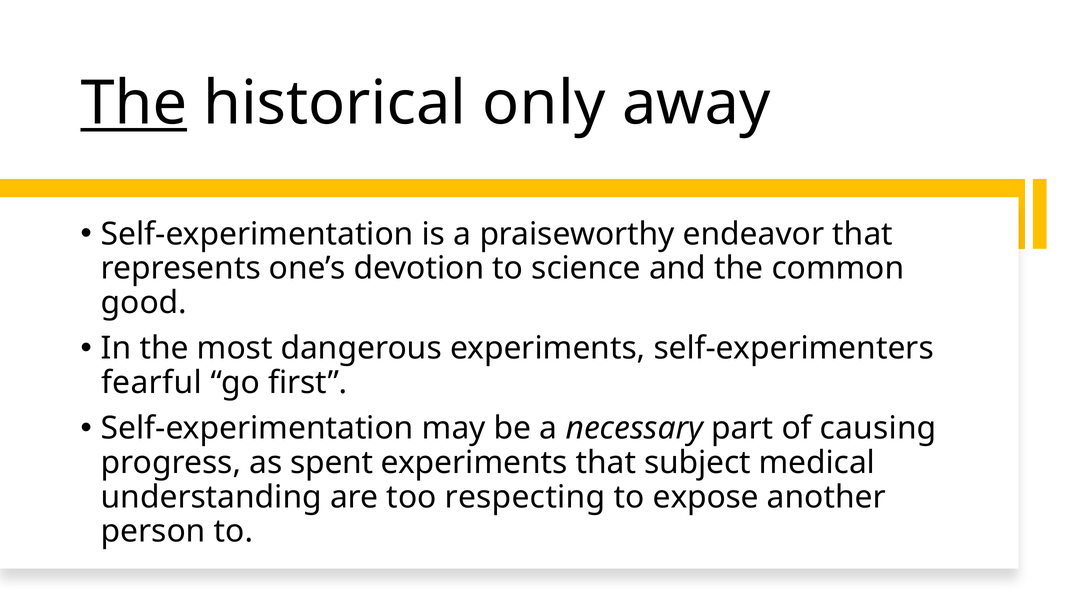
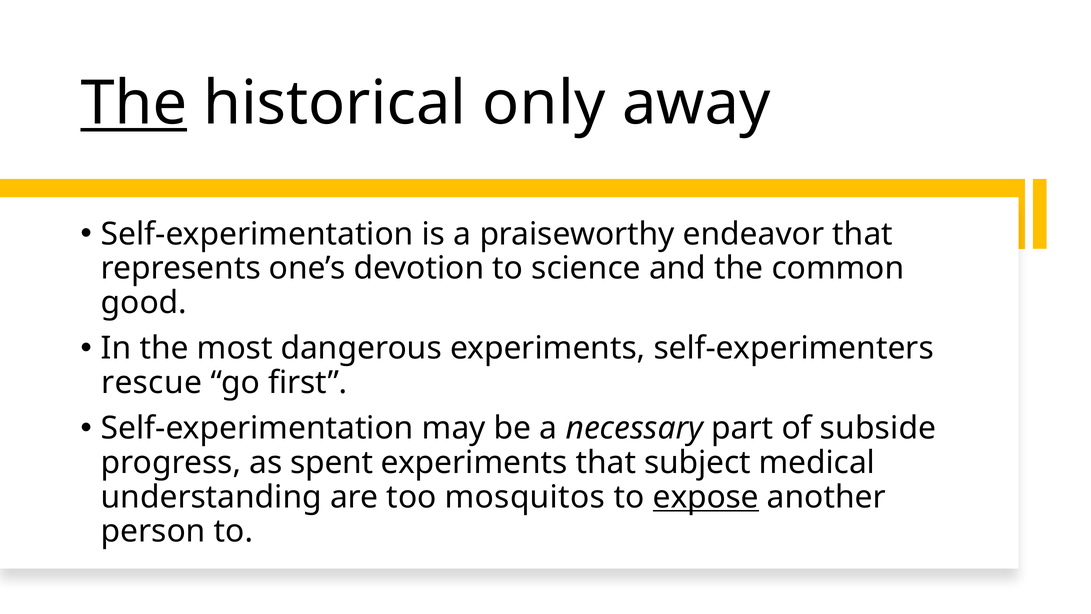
fearful: fearful -> rescue
causing: causing -> subside
respecting: respecting -> mosquitos
expose underline: none -> present
